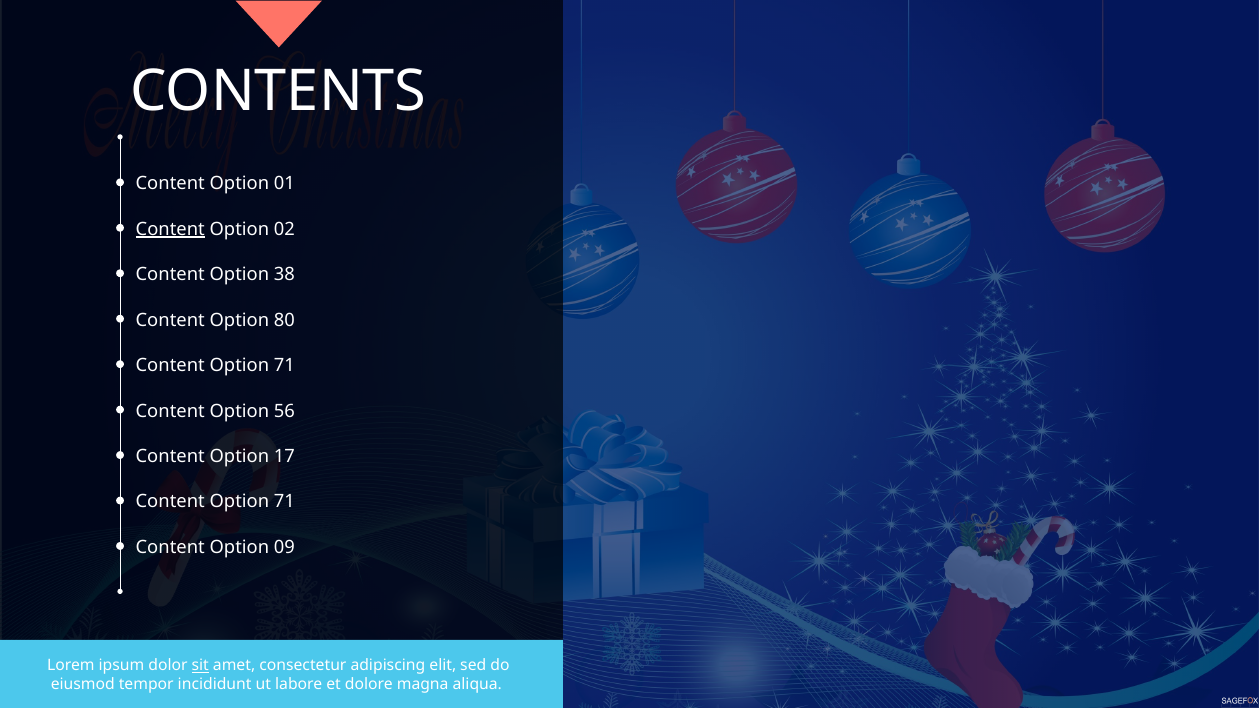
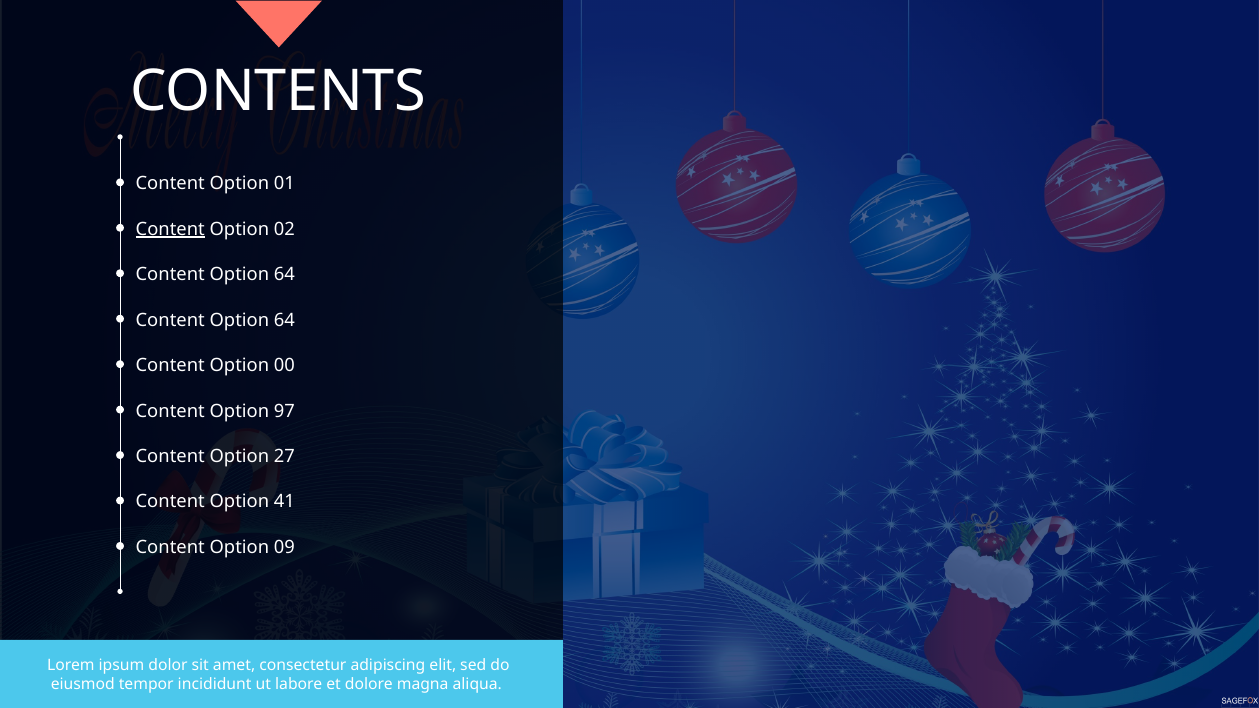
38 at (284, 274): 38 -> 64
80 at (284, 320): 80 -> 64
71 at (284, 366): 71 -> 00
56: 56 -> 97
17: 17 -> 27
71 at (284, 502): 71 -> 41
sit underline: present -> none
